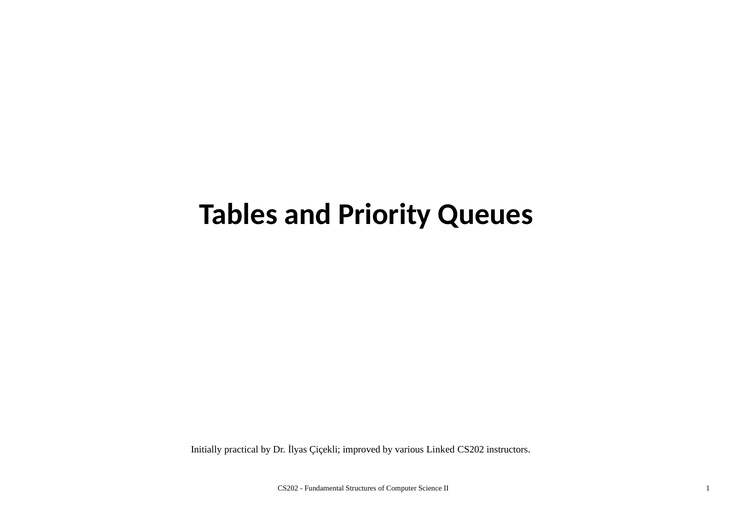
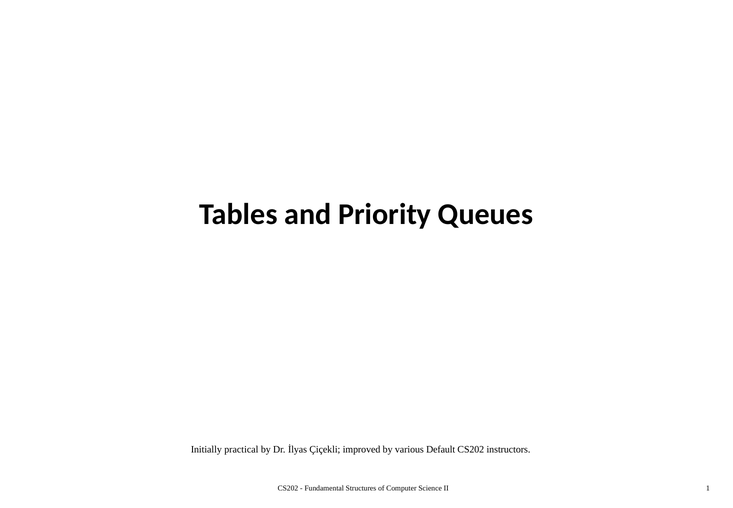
Linked: Linked -> Default
